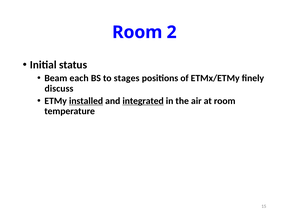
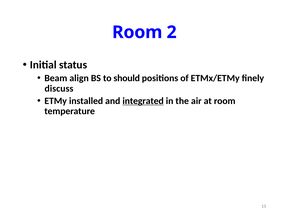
each: each -> align
stages: stages -> should
installed underline: present -> none
